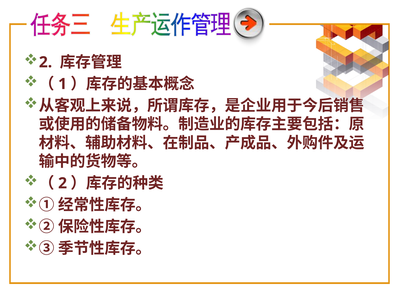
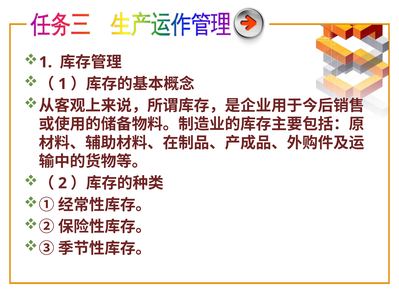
2 at (46, 62): 2 -> 1
